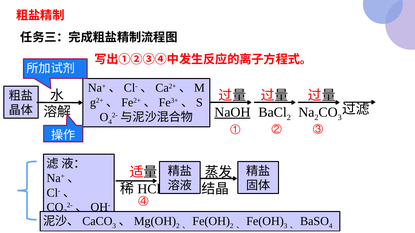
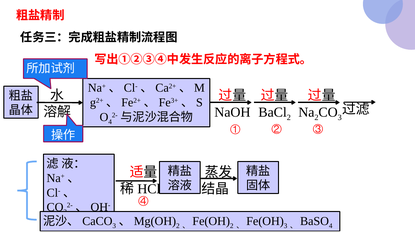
NaOH underline: present -> none
